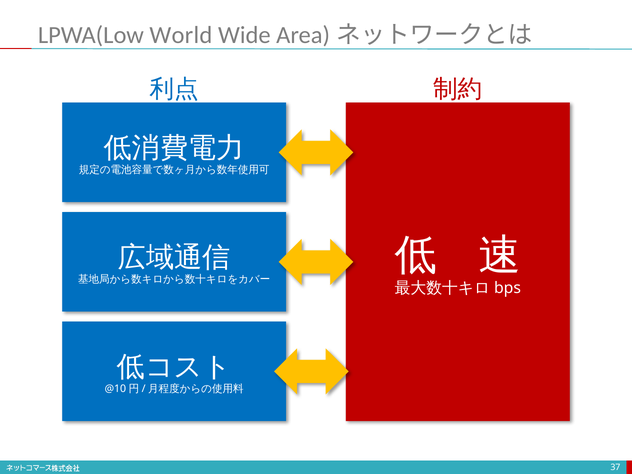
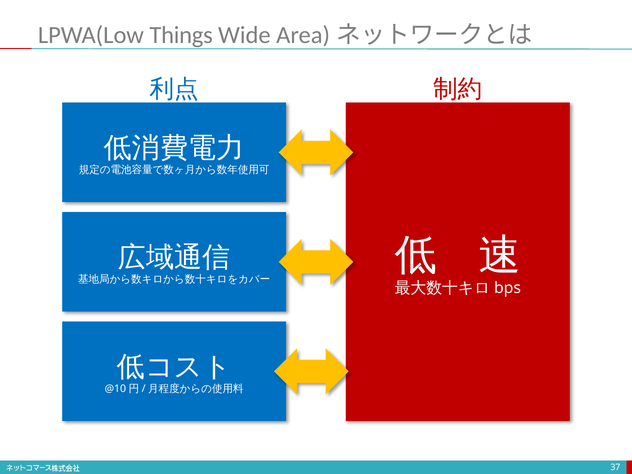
World: World -> Things
